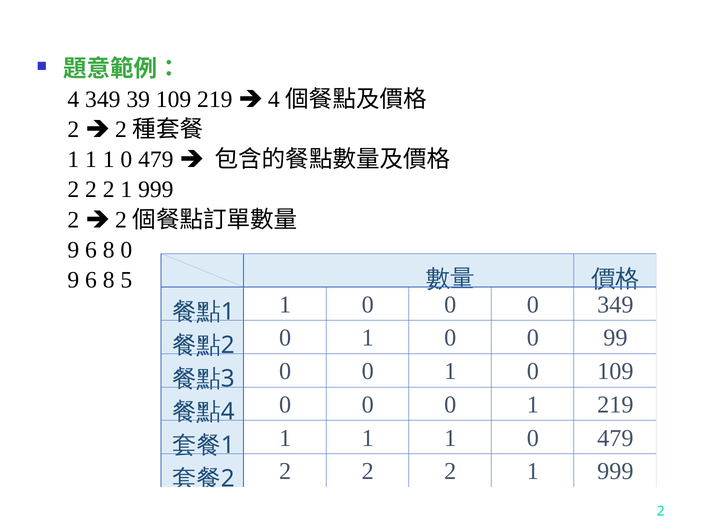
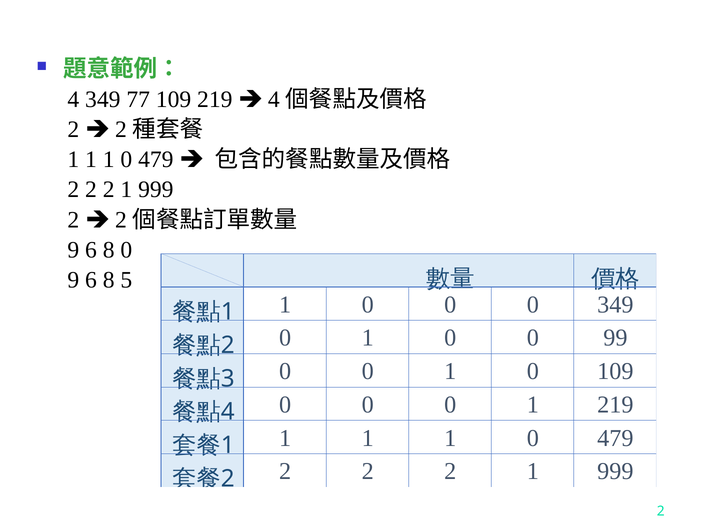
39: 39 -> 77
